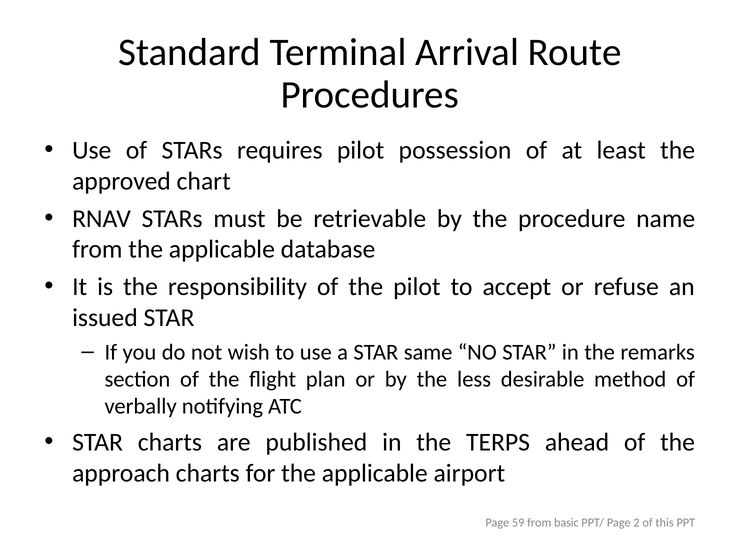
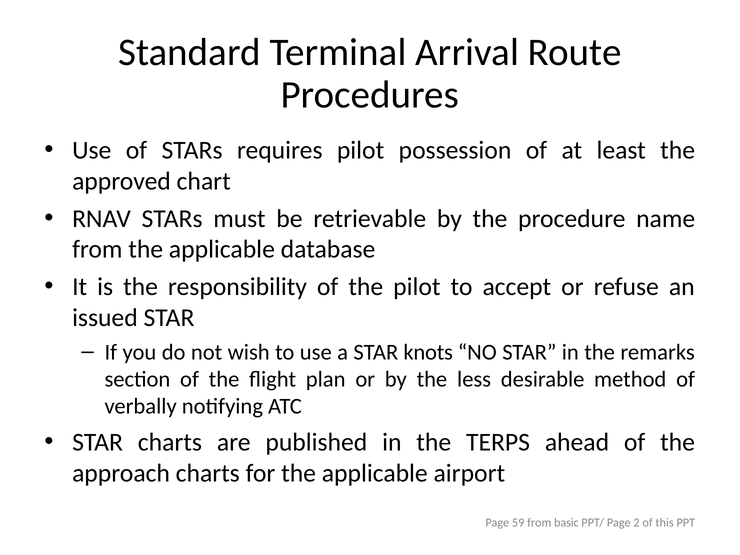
same: same -> knots
